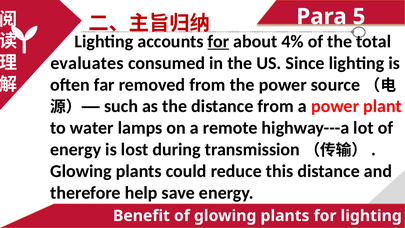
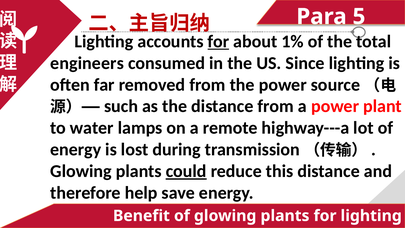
4%: 4% -> 1%
evaluates: evaluates -> engineers
could underline: none -> present
